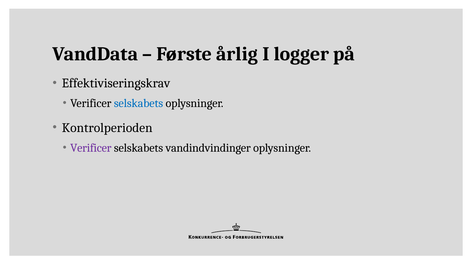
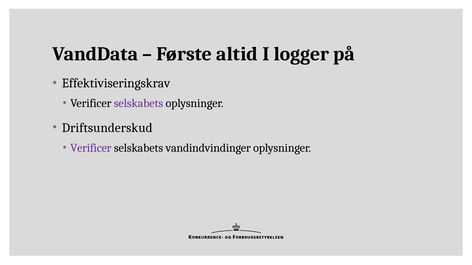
årlig: årlig -> altid
selskabets at (139, 104) colour: blue -> purple
Kontrolperioden: Kontrolperioden -> Driftsunderskud
